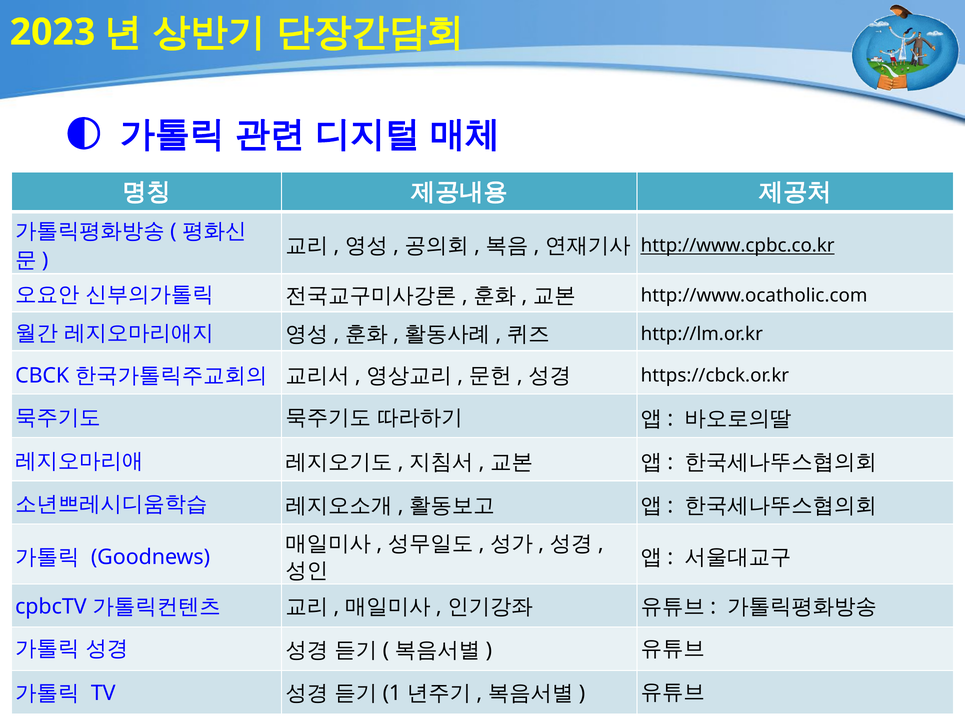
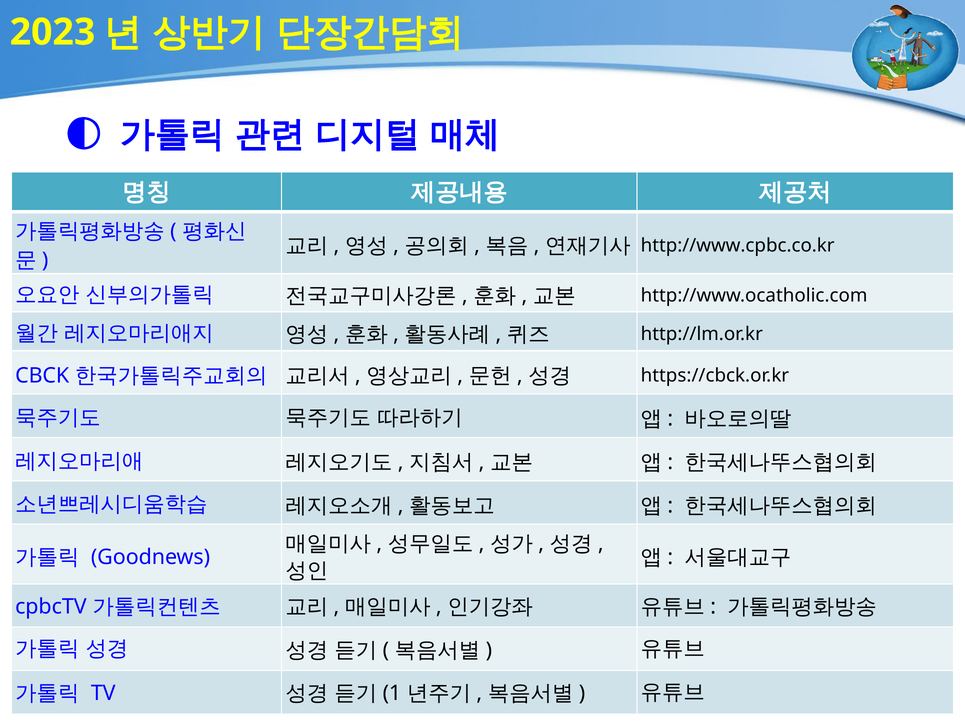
http://www.cpbc.co.kr underline: present -> none
